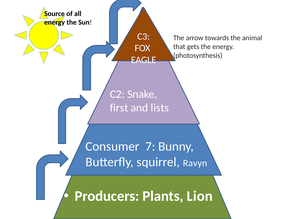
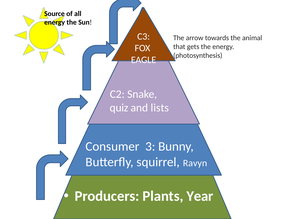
first: first -> quiz
7: 7 -> 3
Lion: Lion -> Year
